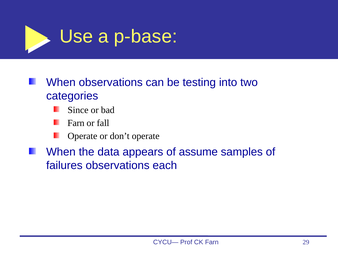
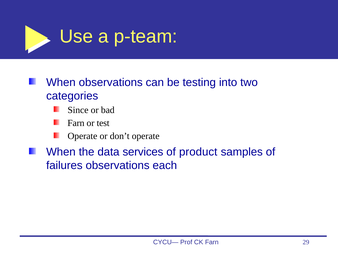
p-base: p-base -> p-team
fall: fall -> test
appears: appears -> services
assume: assume -> product
